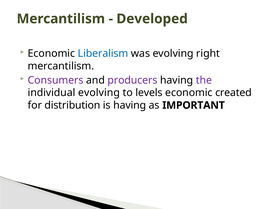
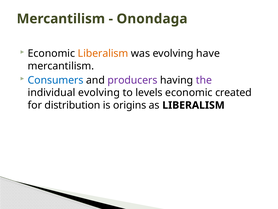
Developed: Developed -> Onondaga
Liberalism at (103, 53) colour: blue -> orange
right: right -> have
Consumers colour: purple -> blue
is having: having -> origins
as IMPORTANT: IMPORTANT -> LIBERALISM
